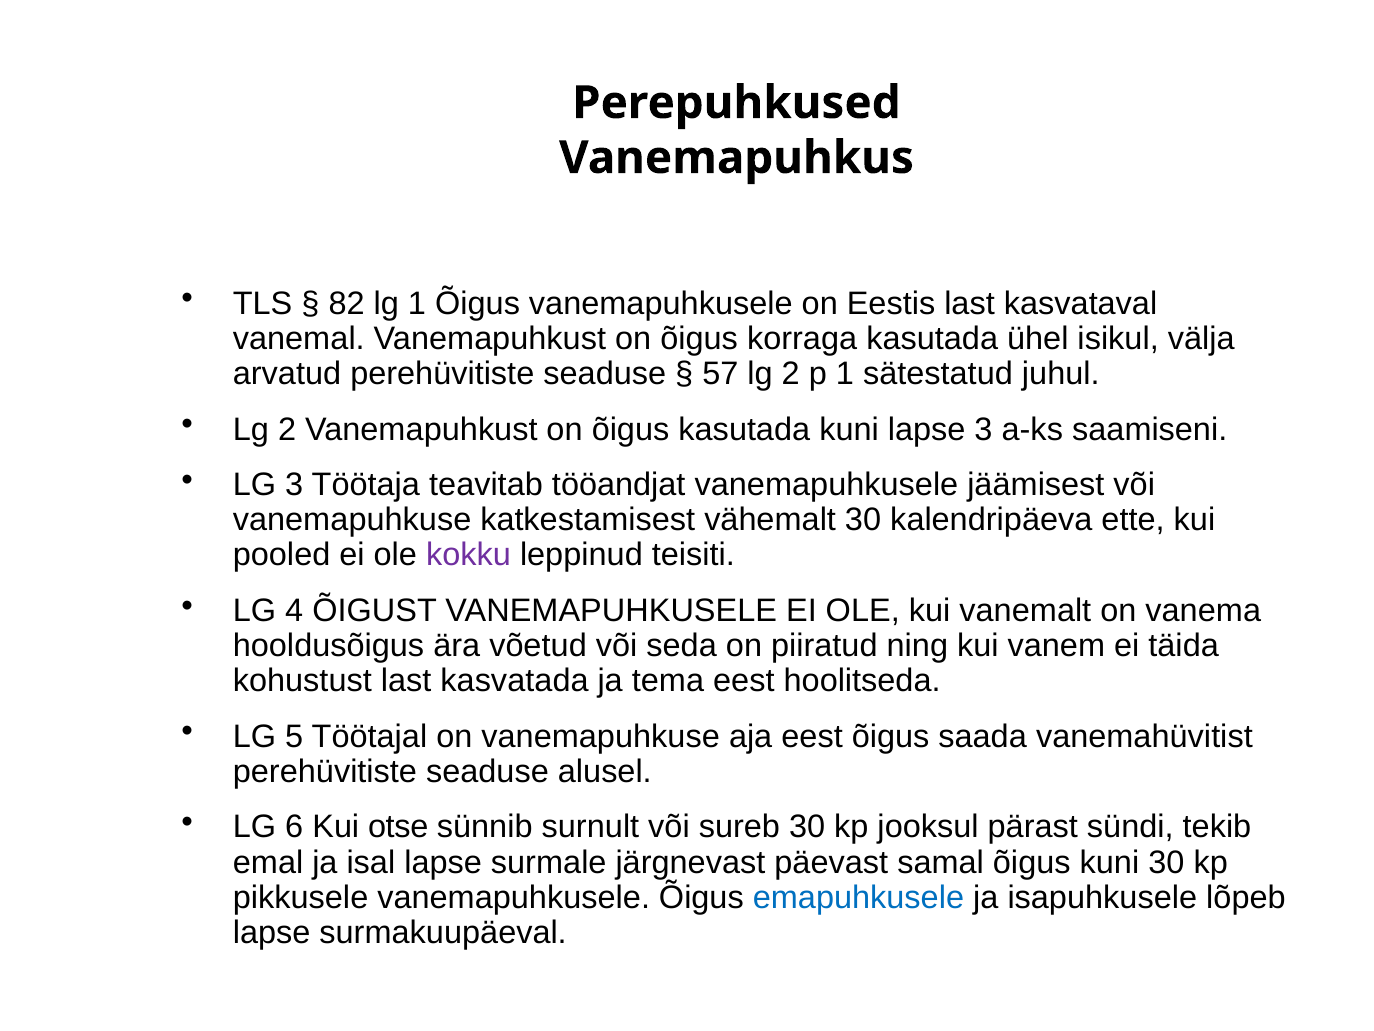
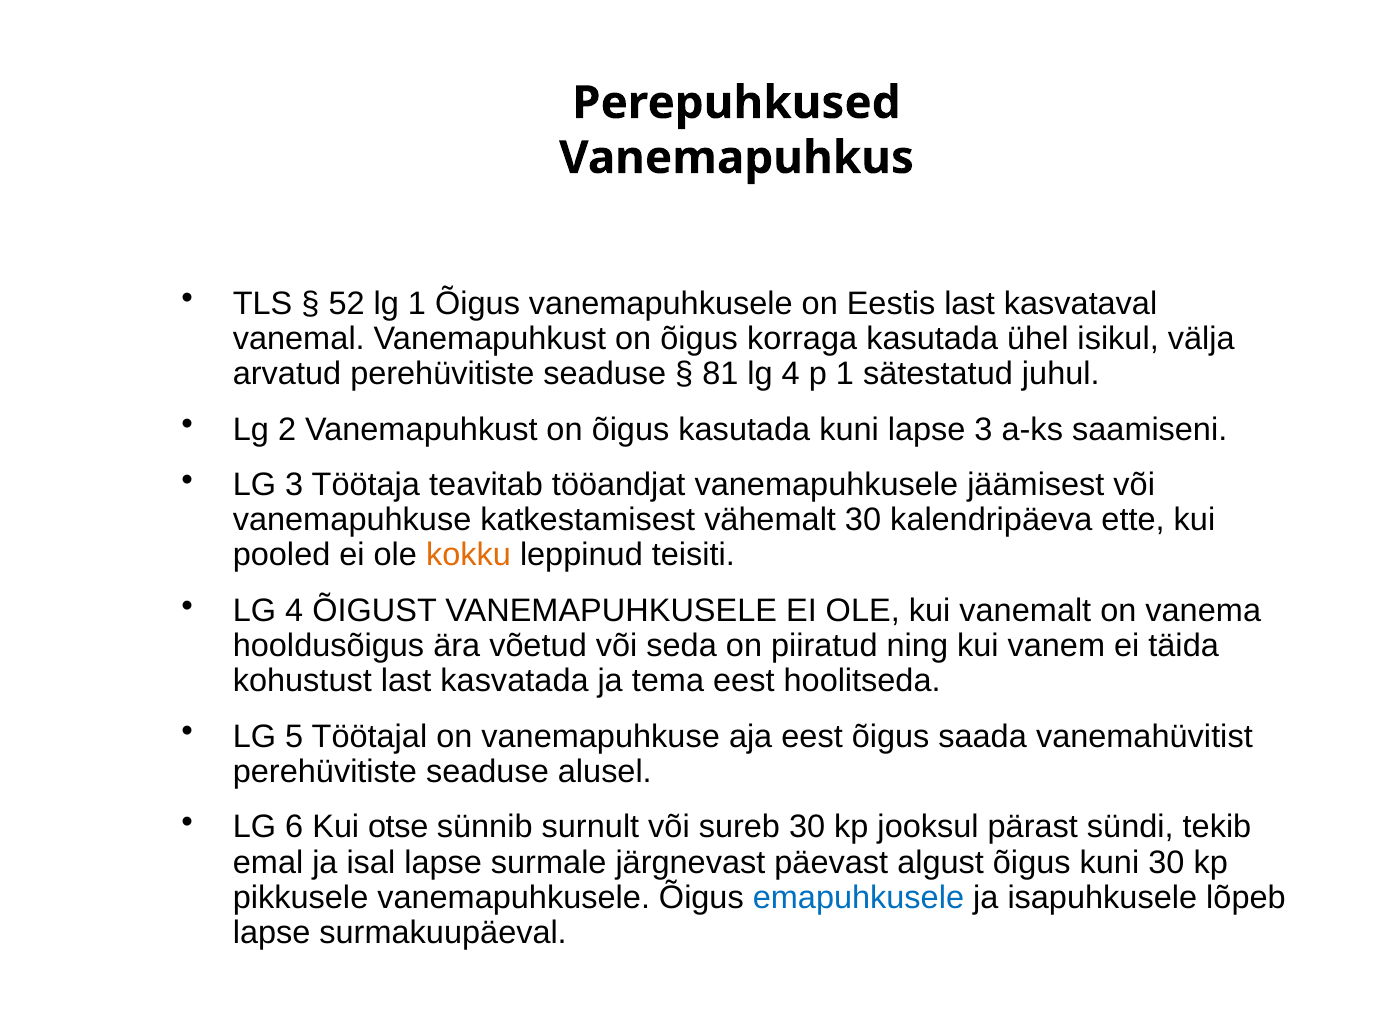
82: 82 -> 52
57: 57 -> 81
2 at (791, 374): 2 -> 4
kokku colour: purple -> orange
samal: samal -> algust
